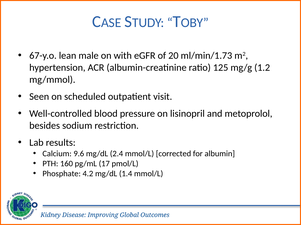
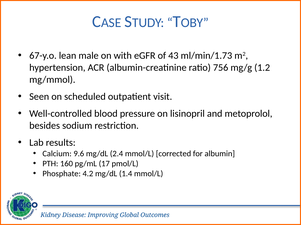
20: 20 -> 43
125: 125 -> 756
